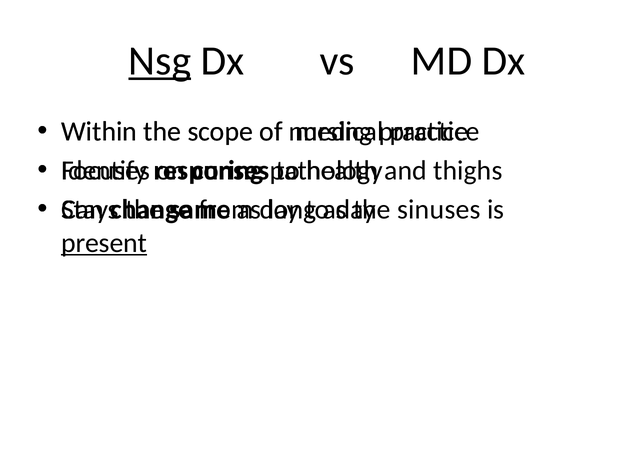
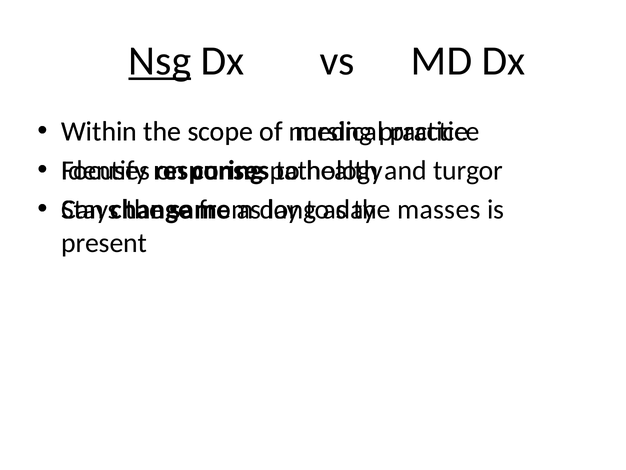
thighs: thighs -> turgor
sinuses: sinuses -> masses
present underline: present -> none
